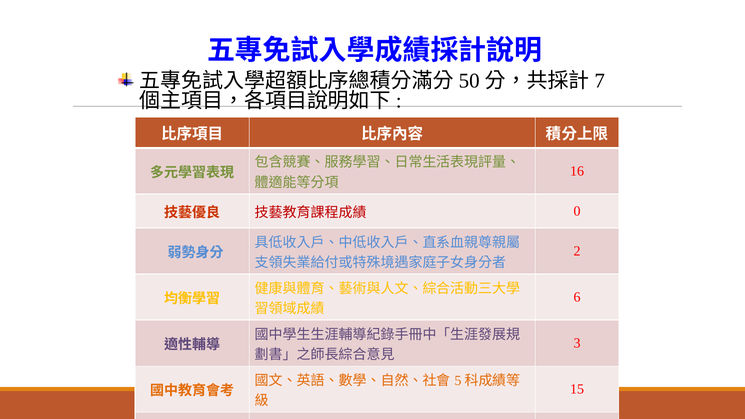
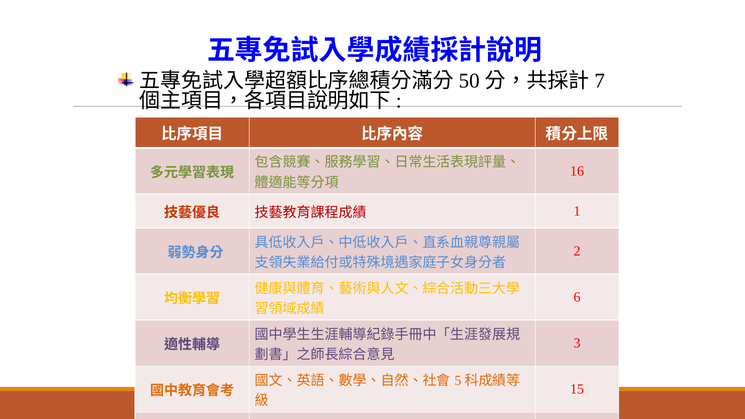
0: 0 -> 1
